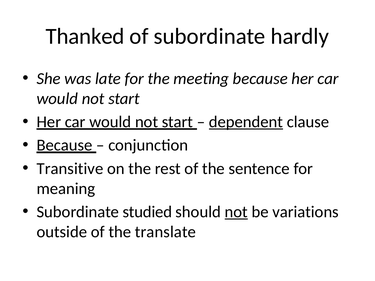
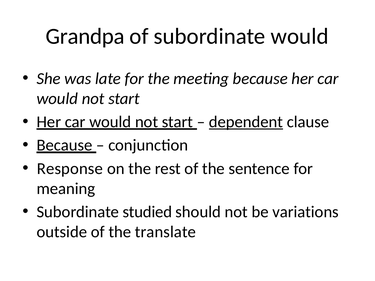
Thanked: Thanked -> Grandpa
subordinate hardly: hardly -> would
Transitive: Transitive -> Response
not at (236, 212) underline: present -> none
